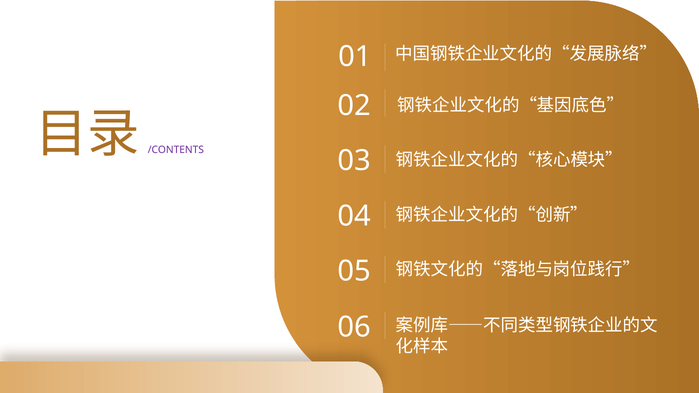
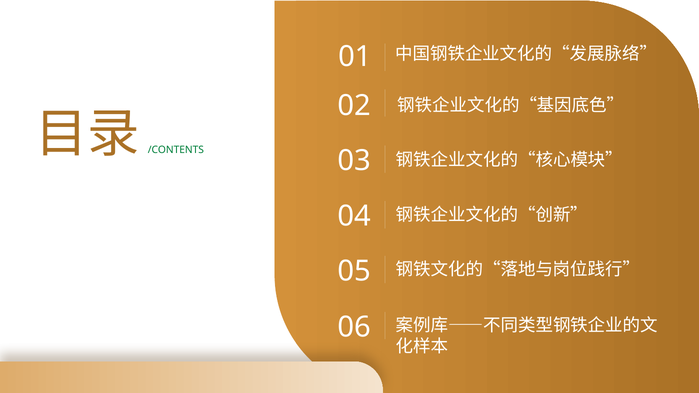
/CONTENTS colour: purple -> green
